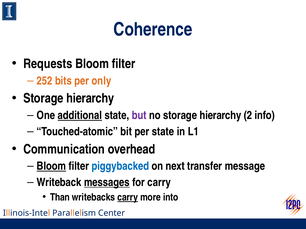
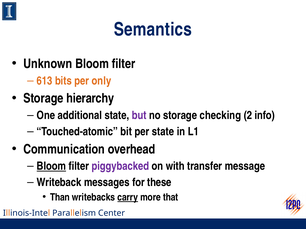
Coherence: Coherence -> Semantics
Requests: Requests -> Unknown
252: 252 -> 613
additional underline: present -> none
no storage hierarchy: hierarchy -> checking
piggybacked colour: blue -> purple
next: next -> with
messages underline: present -> none
for carry: carry -> these
into: into -> that
